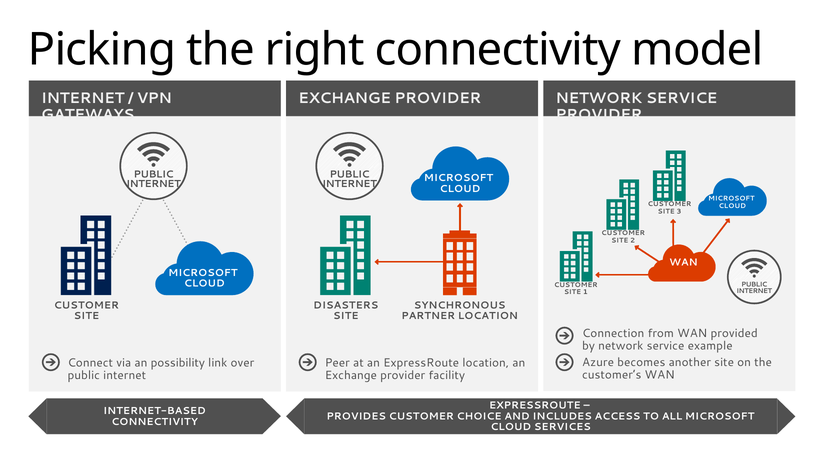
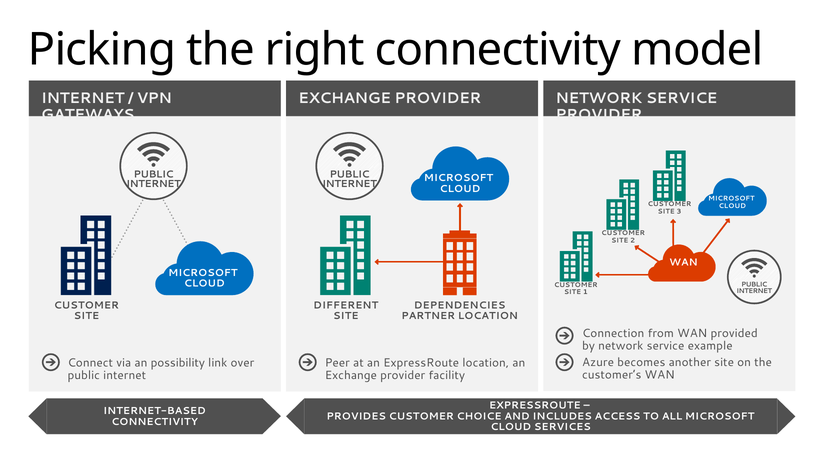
DISASTERS: DISASTERS -> DIFFERENT
SYNCHRONOUS: SYNCHRONOUS -> DEPENDENCIES
